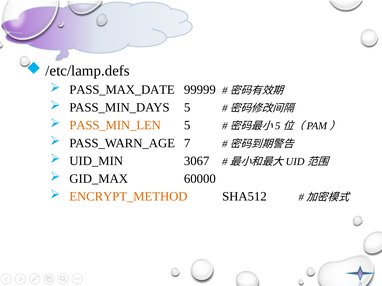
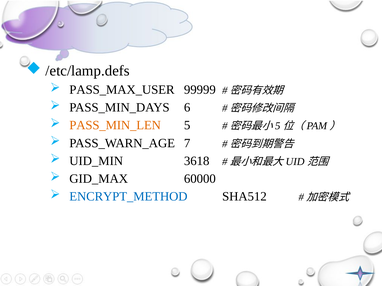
PASS_MAX_DATE: PASS_MAX_DATE -> PASS_MAX_USER
PASS_MIN_DAYS 5: 5 -> 6
3067: 3067 -> 3618
ENCRYPT_METHOD colour: orange -> blue
